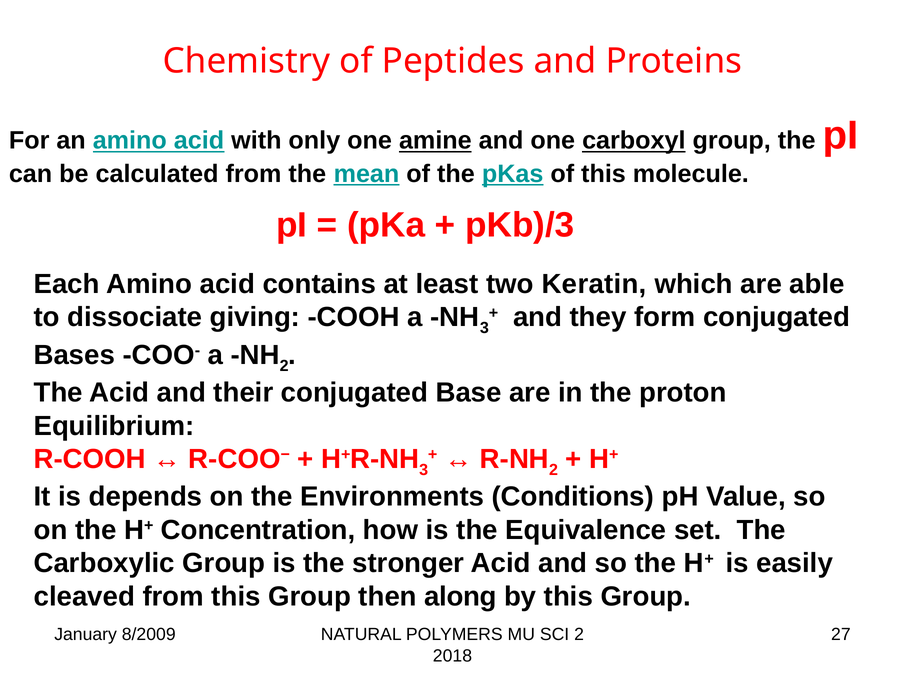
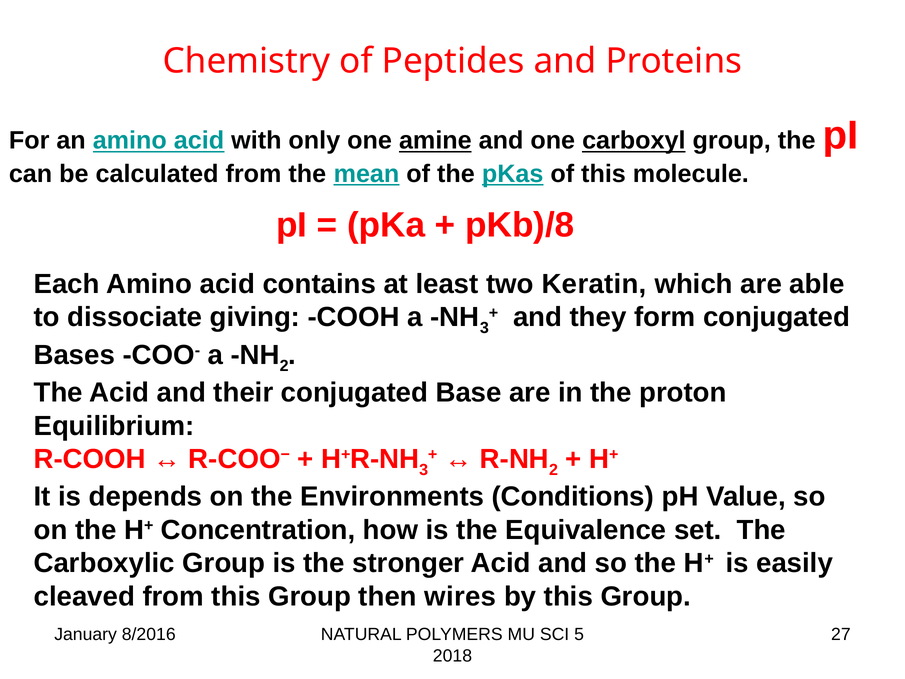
pKb)/3: pKb)/3 -> pKb)/8
along: along -> wires
8/2009: 8/2009 -> 8/2016
SCI 2: 2 -> 5
